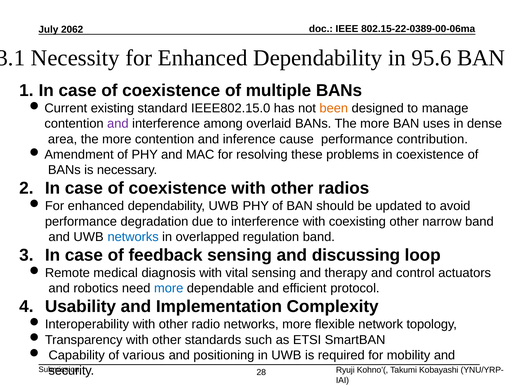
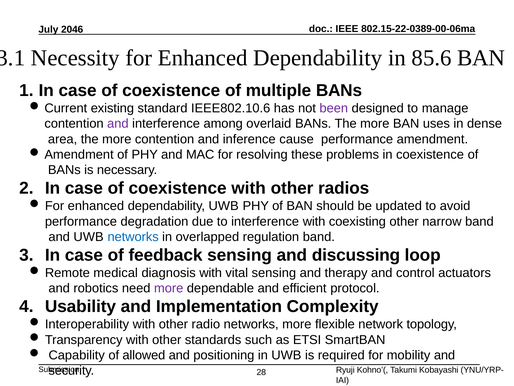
2062: 2062 -> 2046
95.6: 95.6 -> 85.6
IEEE802.15.0: IEEE802.15.0 -> IEEE802.10.6
been colour: orange -> purple
contribution: contribution -> amendment
more at (169, 288) colour: blue -> purple
various: various -> allowed
